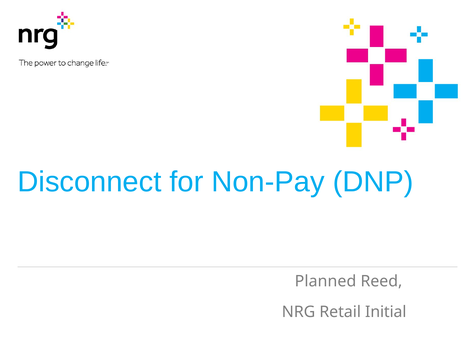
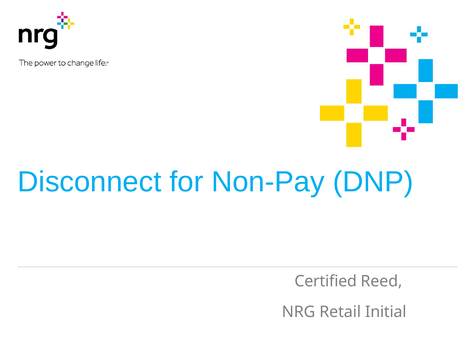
Planned: Planned -> Certified
